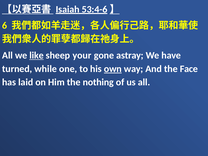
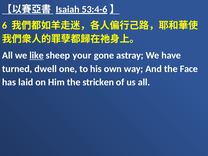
while: while -> dwell
own underline: present -> none
nothing: nothing -> stricken
